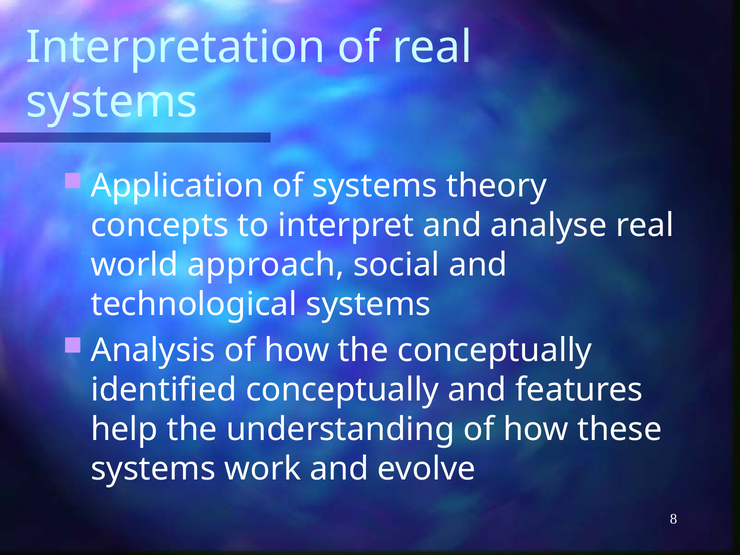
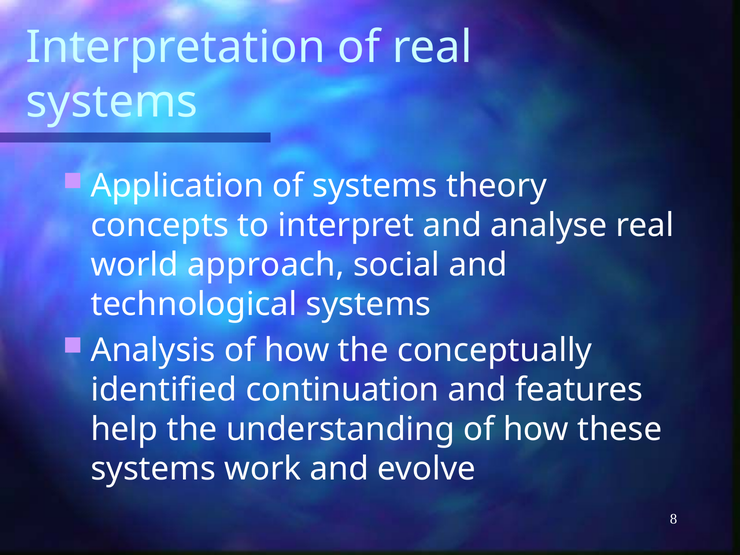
identified conceptually: conceptually -> continuation
